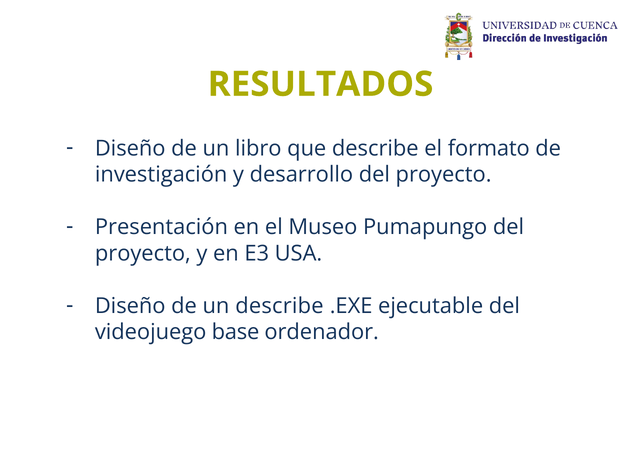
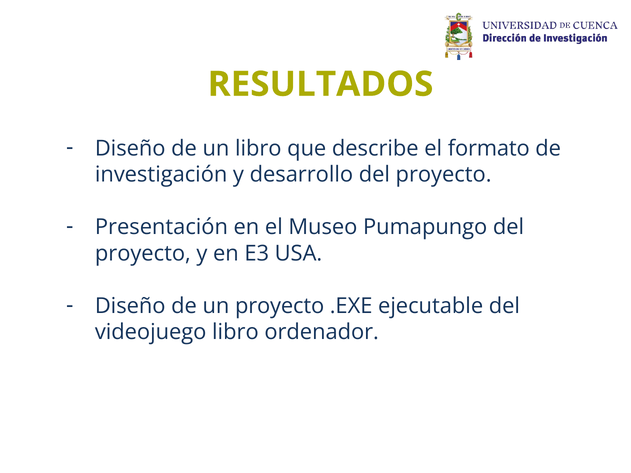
un describe: describe -> proyecto
videojuego base: base -> libro
